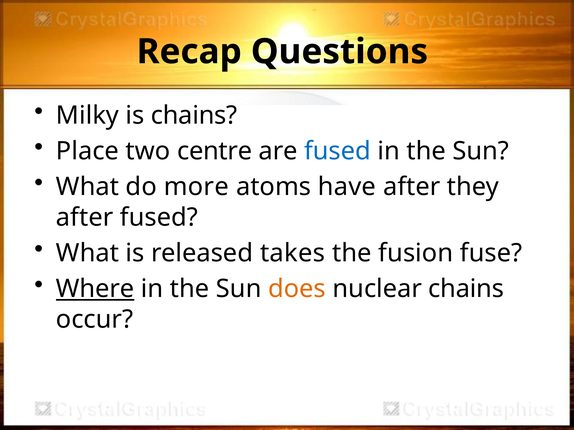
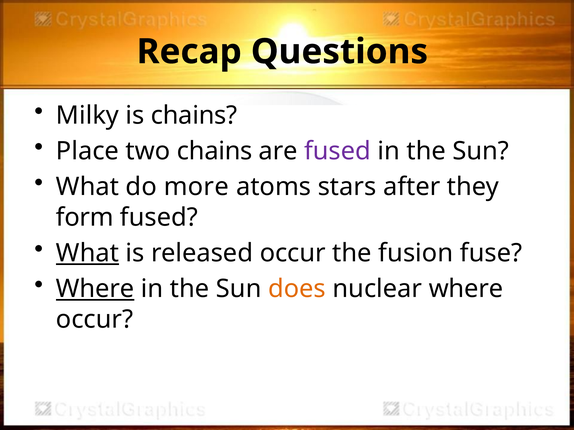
two centre: centre -> chains
fused at (337, 151) colour: blue -> purple
have: have -> stars
after at (85, 218): after -> form
What at (87, 253) underline: none -> present
released takes: takes -> occur
nuclear chains: chains -> where
